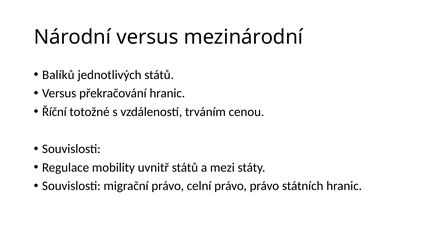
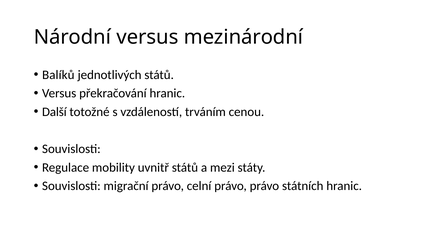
Říční: Říční -> Další
